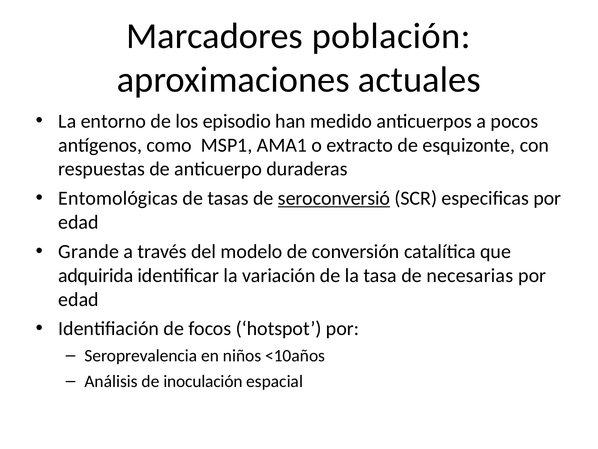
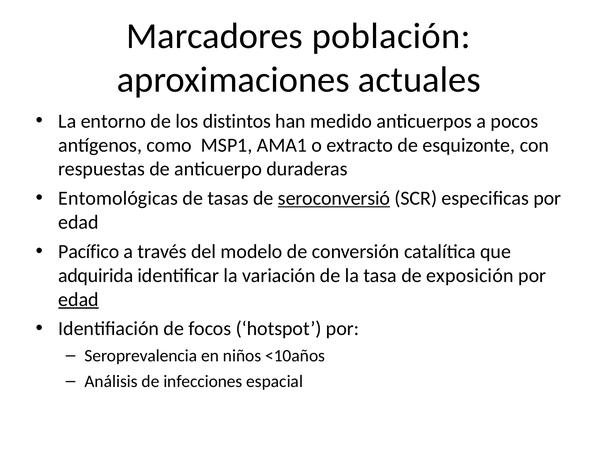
episodio: episodio -> distintos
Grande: Grande -> Pacífico
necesarias: necesarias -> exposición
edad at (79, 299) underline: none -> present
inoculación: inoculación -> infecciones
